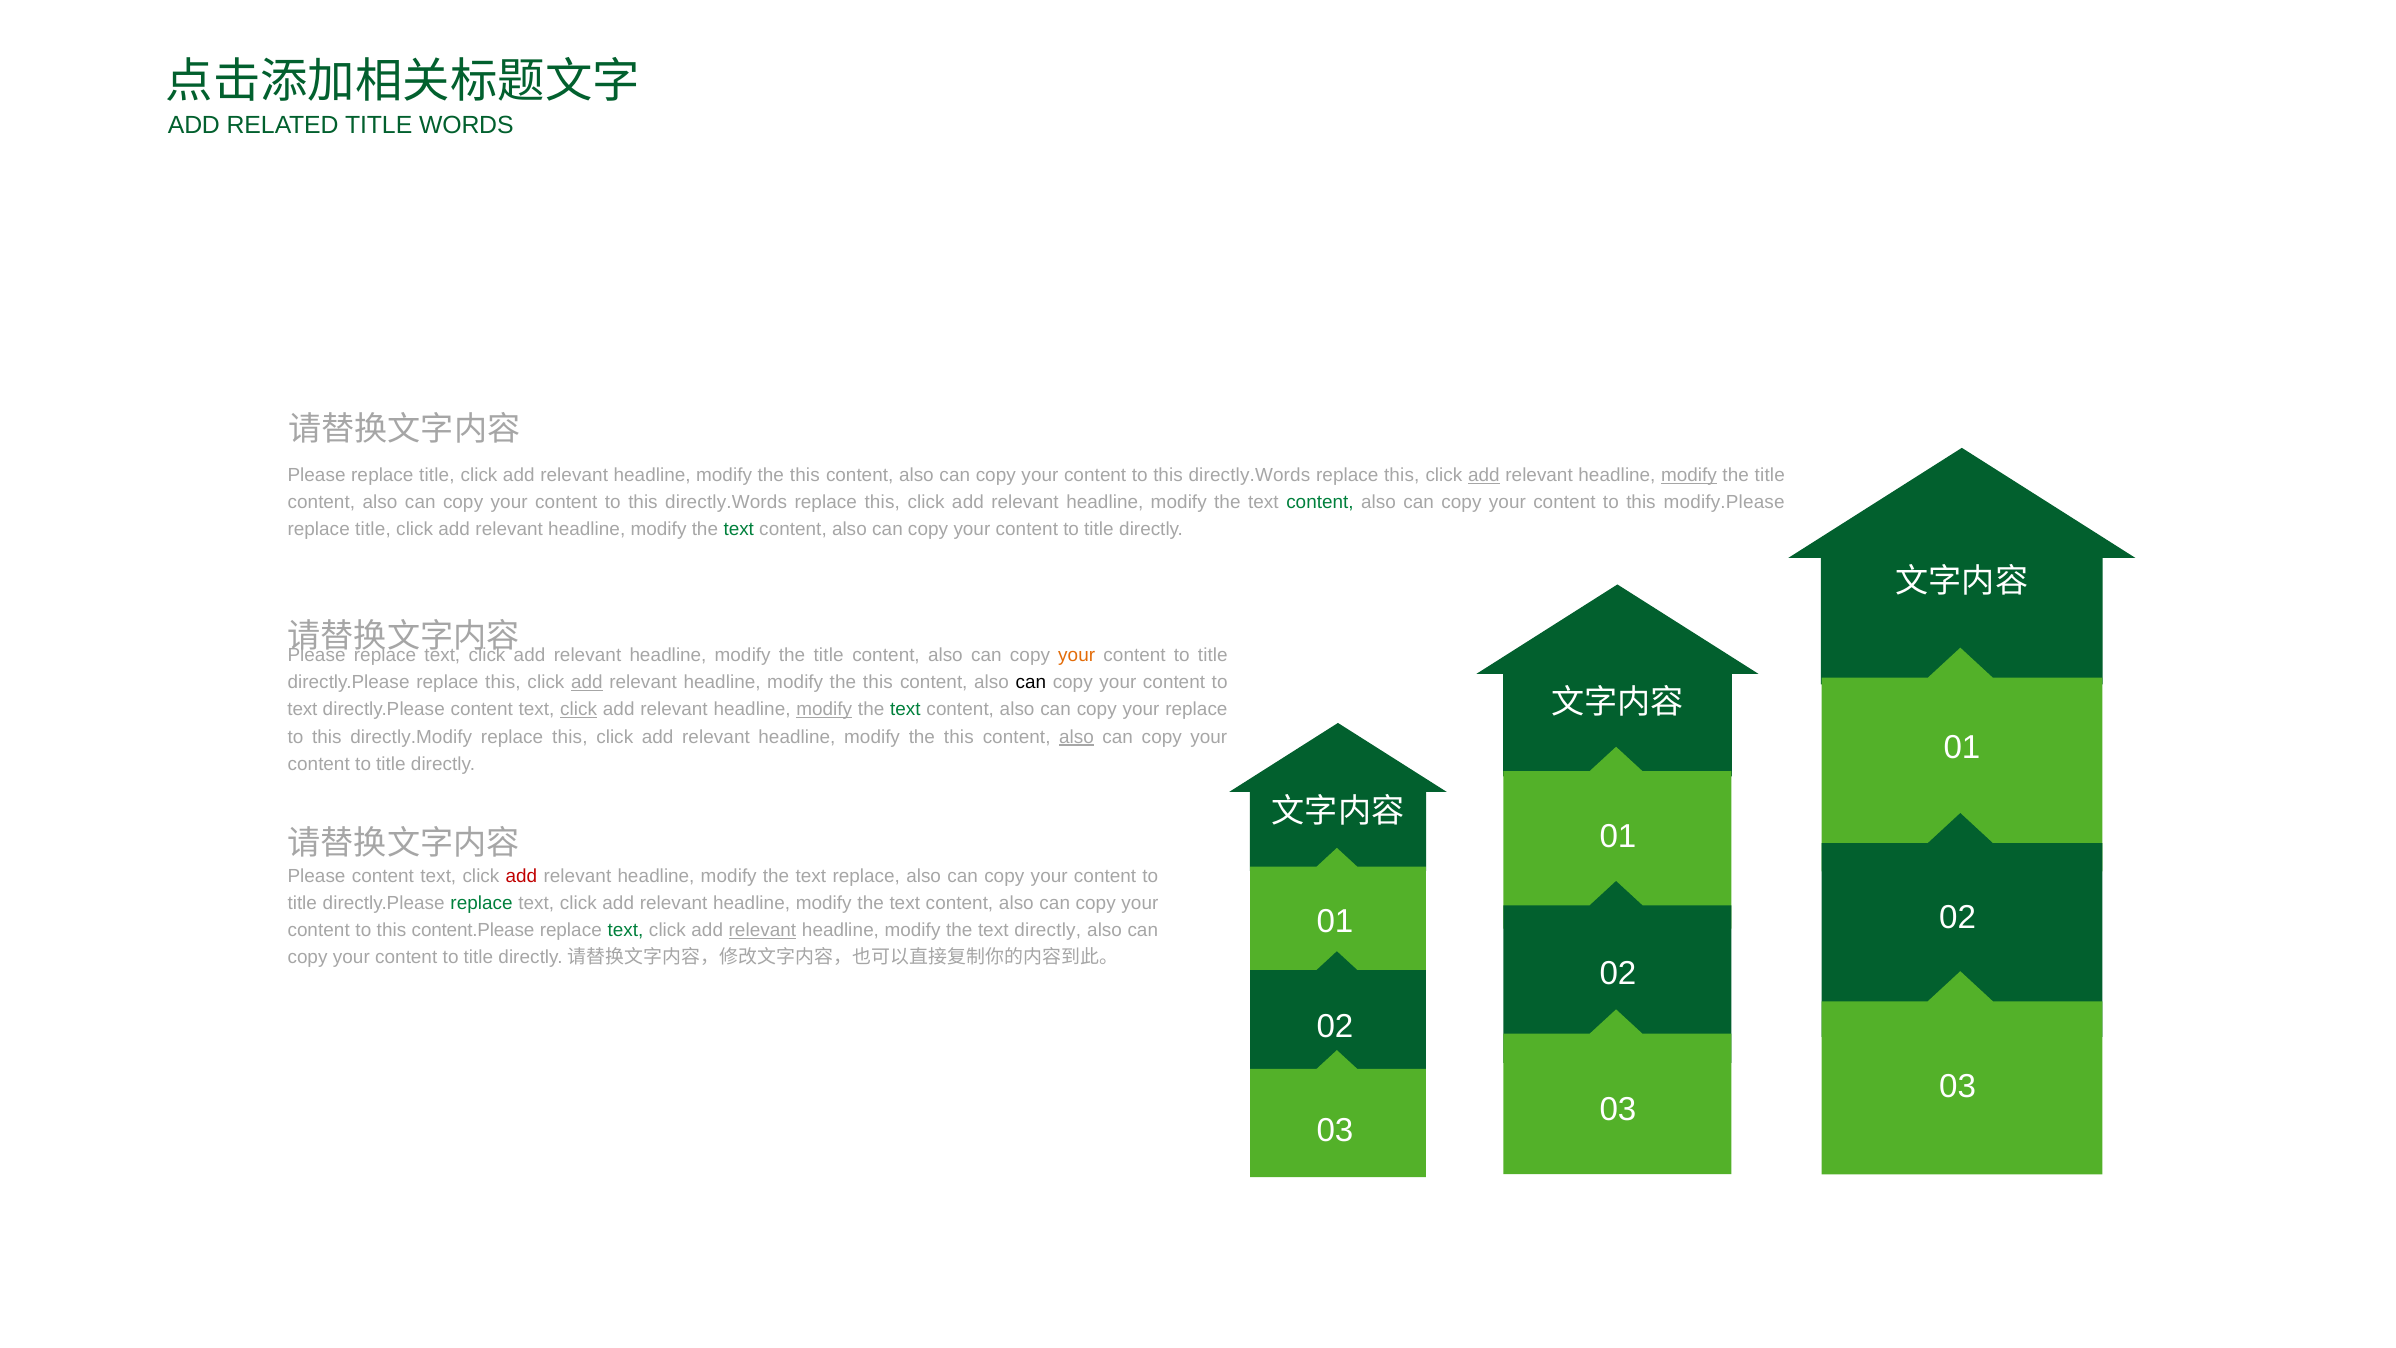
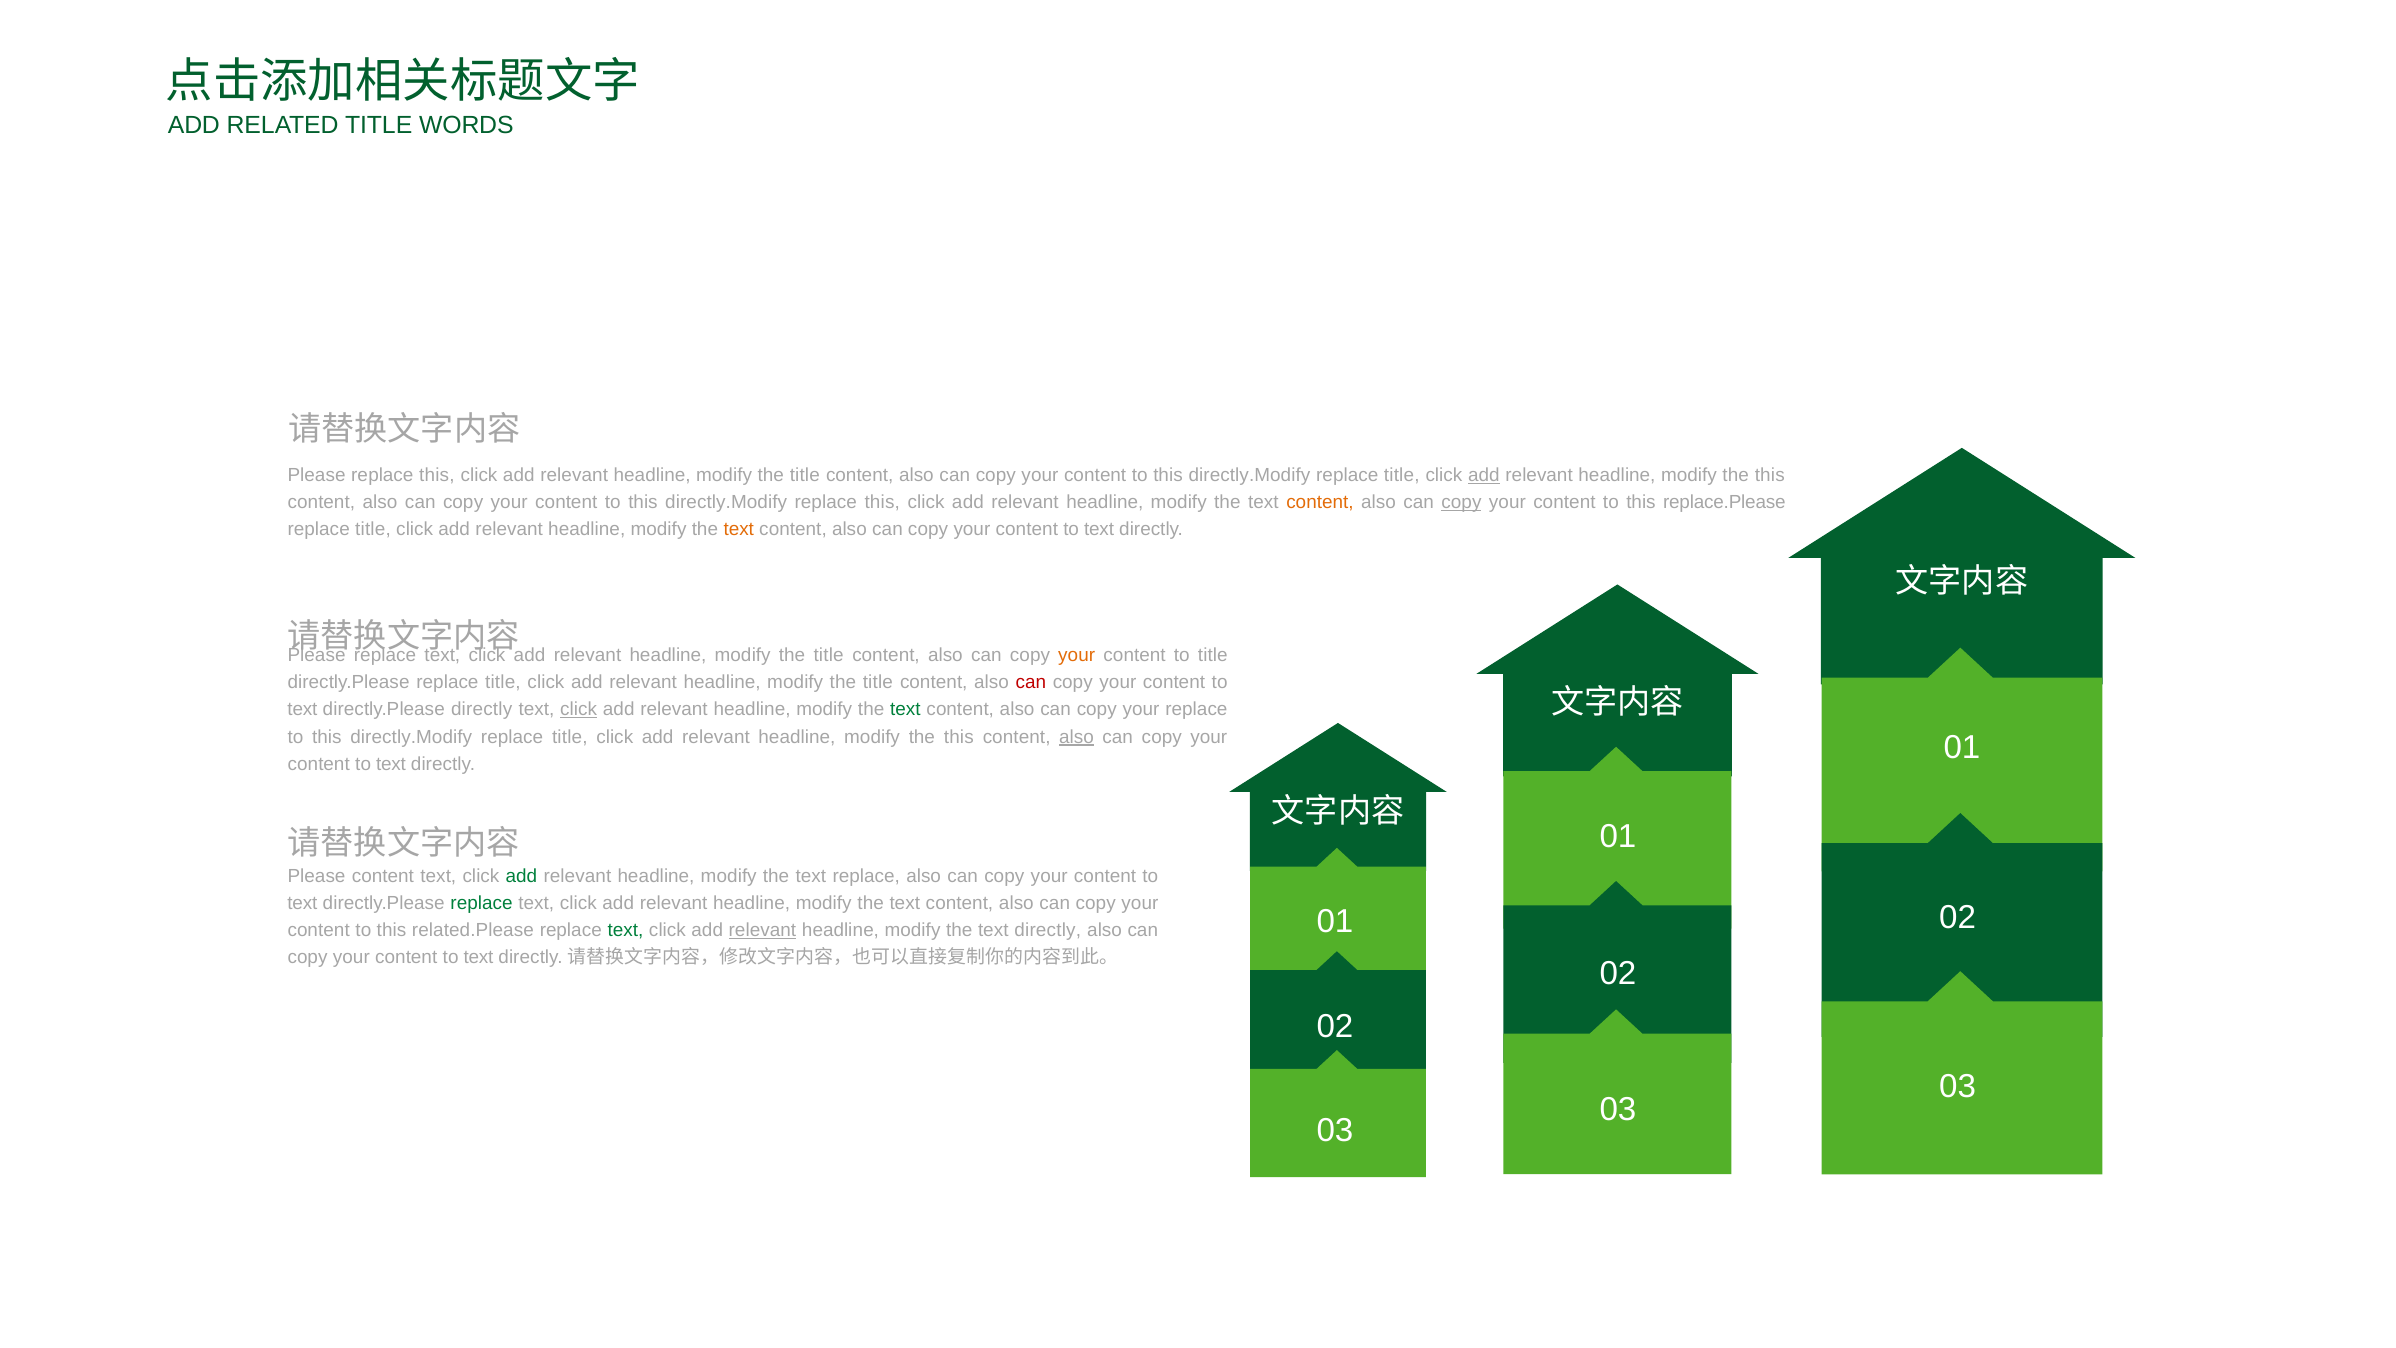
Please replace title: title -> this
this at (805, 475): this -> title
directly.Words at (1249, 475): directly.Words -> directly.Modify
this at (1402, 475): this -> title
modify at (1689, 475) underline: present -> none
title at (1770, 475): title -> this
directly.Words at (726, 502): directly.Words -> directly.Modify
content at (1320, 502) colour: green -> orange
copy at (1461, 502) underline: none -> present
modify.Please: modify.Please -> replace.Please
text at (739, 530) colour: green -> orange
title at (1099, 530): title -> text
directly.Please replace this: this -> title
add at (587, 682) underline: present -> none
this at (878, 682): this -> title
can at (1031, 682) colour: black -> red
directly.Please content: content -> directly
modify at (824, 709) underline: present -> none
this at (570, 737): this -> title
title at (391, 764): title -> text
add at (521, 876) colour: red -> green
title at (302, 903): title -> text
content.Please: content.Please -> related.Please
title at (478, 957): title -> text
